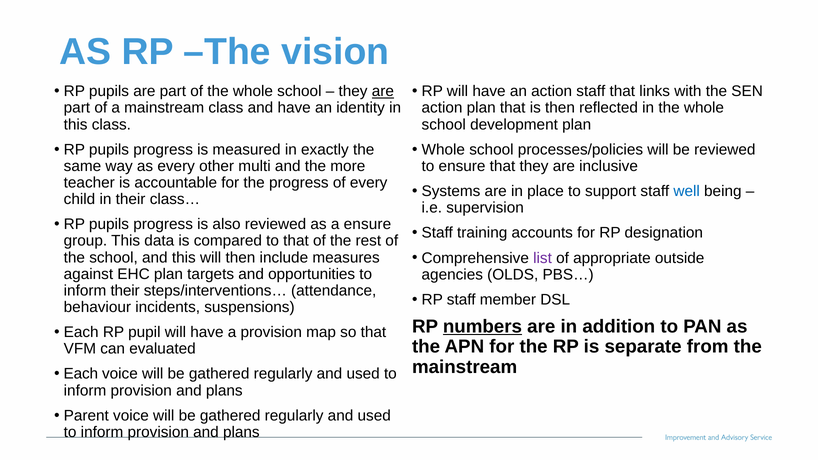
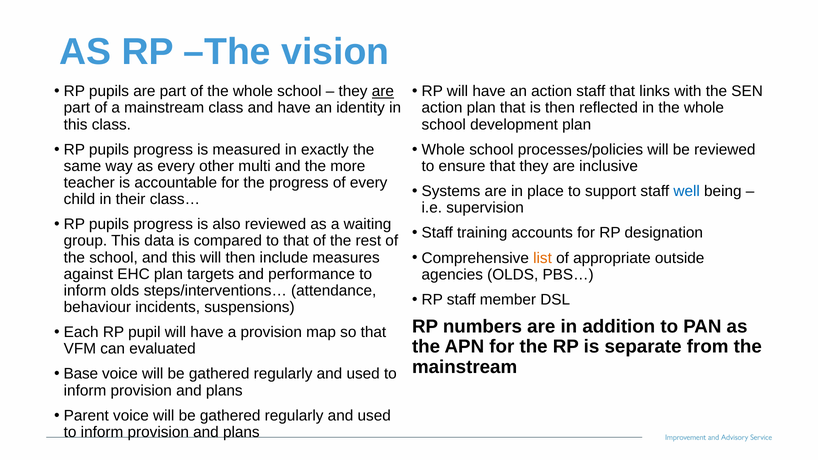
a ensure: ensure -> waiting
list colour: purple -> orange
opportunities: opportunities -> performance
inform their: their -> olds
numbers underline: present -> none
Each at (81, 374): Each -> Base
